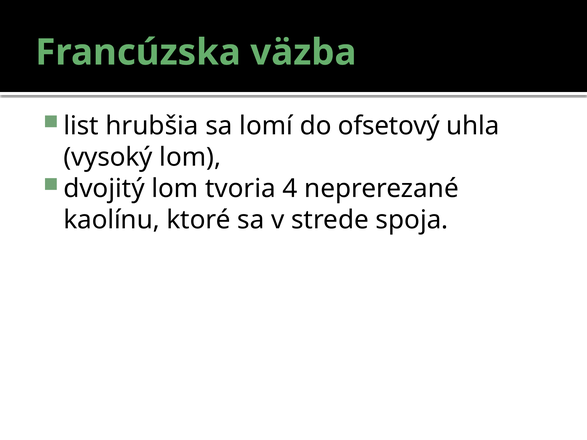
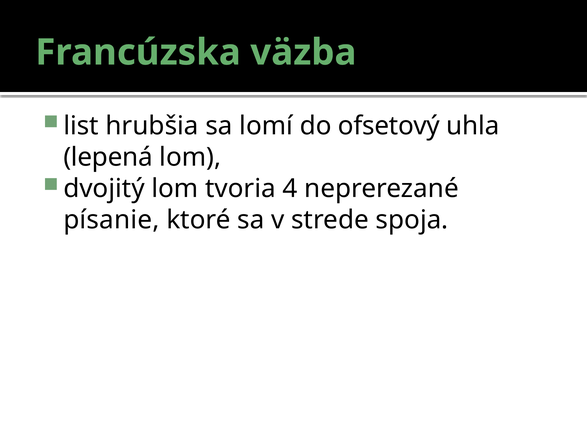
vysoký: vysoký -> lepená
kaolínu: kaolínu -> písanie
